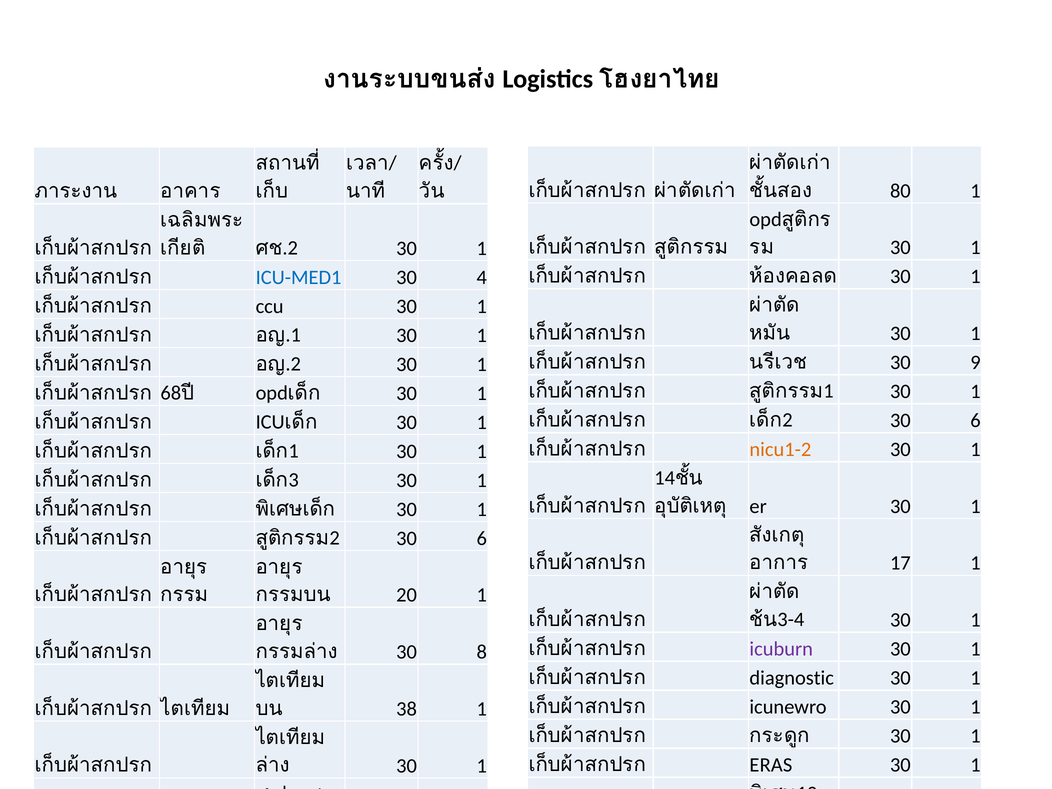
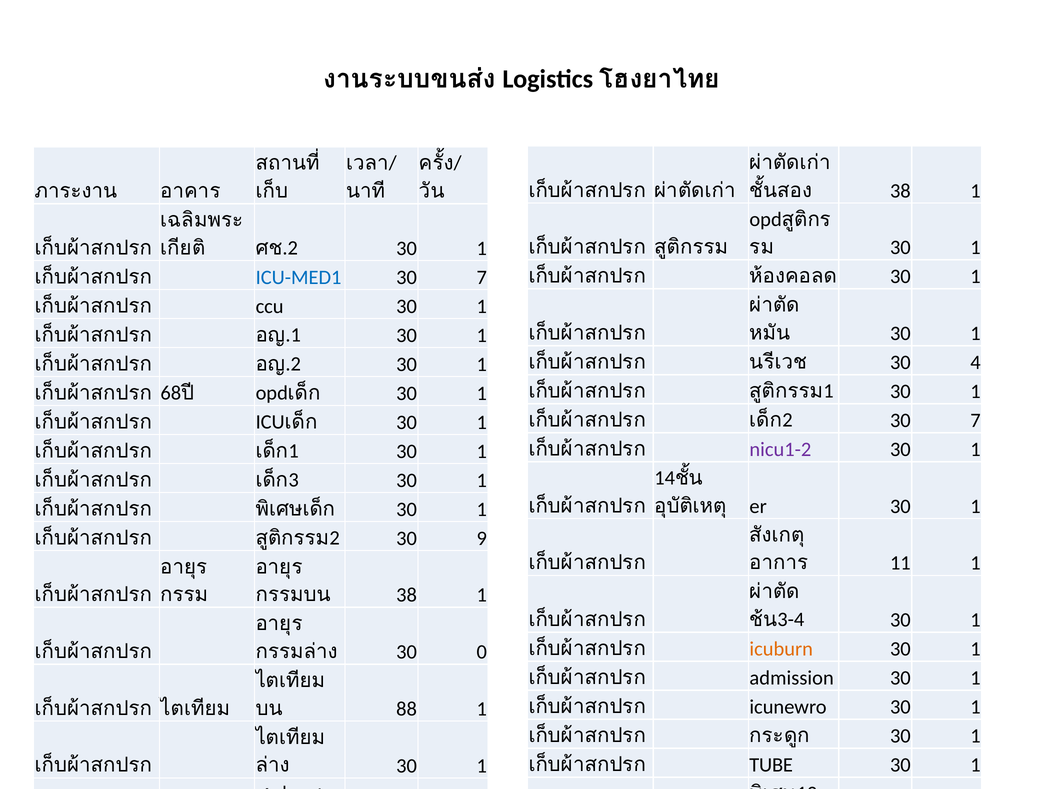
80 at (900, 191): 80 -> 38
4 at (482, 277): 4 -> 7
9: 9 -> 4
6 at (976, 421): 6 -> 7
nicu1-2 colour: orange -> purple
6 at (482, 538): 6 -> 9
17: 17 -> 11
20 at (407, 595): 20 -> 38
icuburn colour: purple -> orange
8: 8 -> 0
diagnostic: diagnostic -> admission
38: 38 -> 88
ERAS: ERAS -> TUBE
